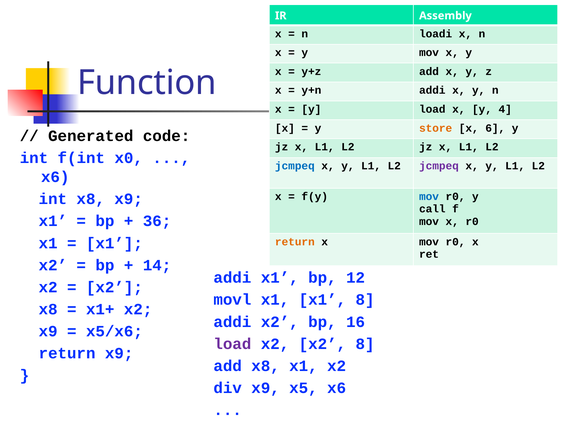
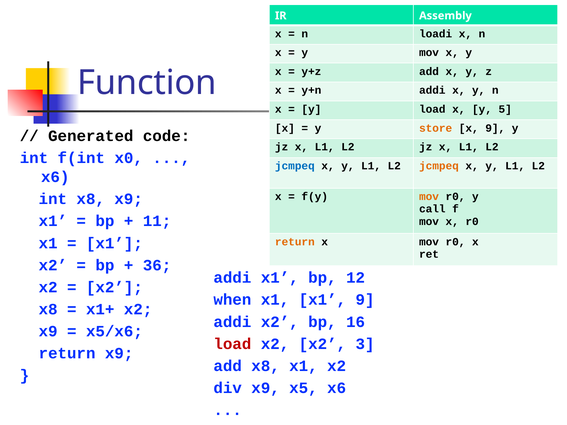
4: 4 -> 5
x 6: 6 -> 9
jcmpeq at (439, 166) colour: purple -> orange
mov at (429, 197) colour: blue -> orange
36: 36 -> 11
14: 14 -> 36
movl: movl -> when
x1 8: 8 -> 9
load at (232, 344) colour: purple -> red
x2 8: 8 -> 3
